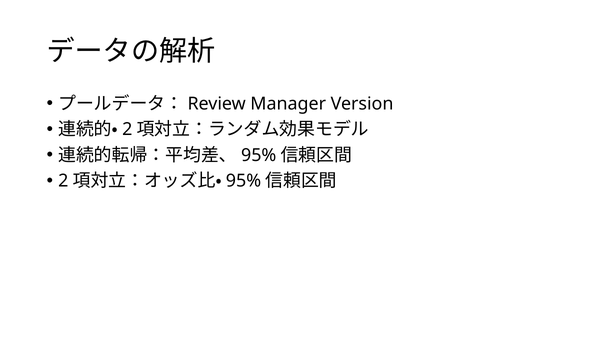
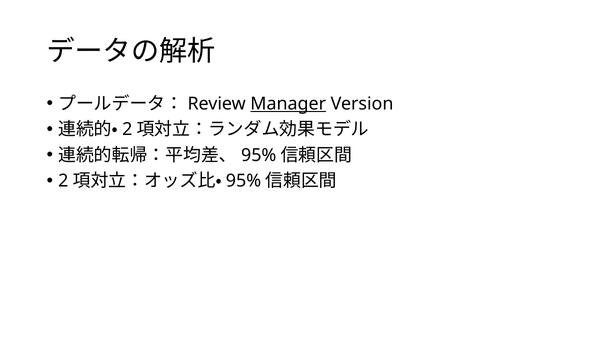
Manager underline: none -> present
